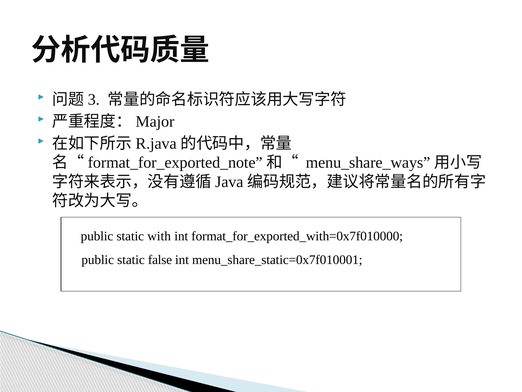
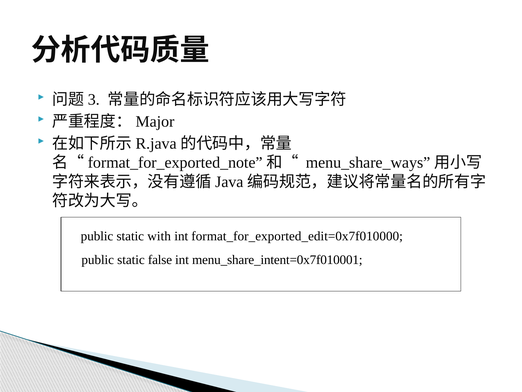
format_for_exported_with=0x7f010000: format_for_exported_with=0x7f010000 -> format_for_exported_edit=0x7f010000
menu_share_static=0x7f010001: menu_share_static=0x7f010001 -> menu_share_intent=0x7f010001
